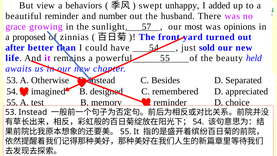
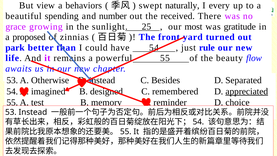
unhappy: unhappy -> naturally
added: added -> every
beautiful reminder: reminder -> spending
husband: husband -> received
57: 57 -> 25
opinions: opinions -> gratitude
after: after -> park
sold: sold -> rule
held: held -> flow
appreciated underline: none -> present
